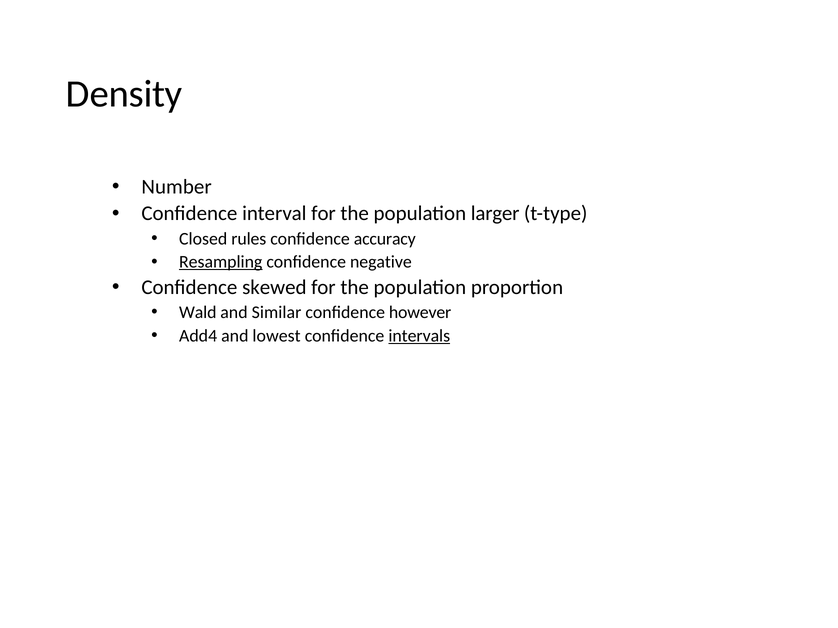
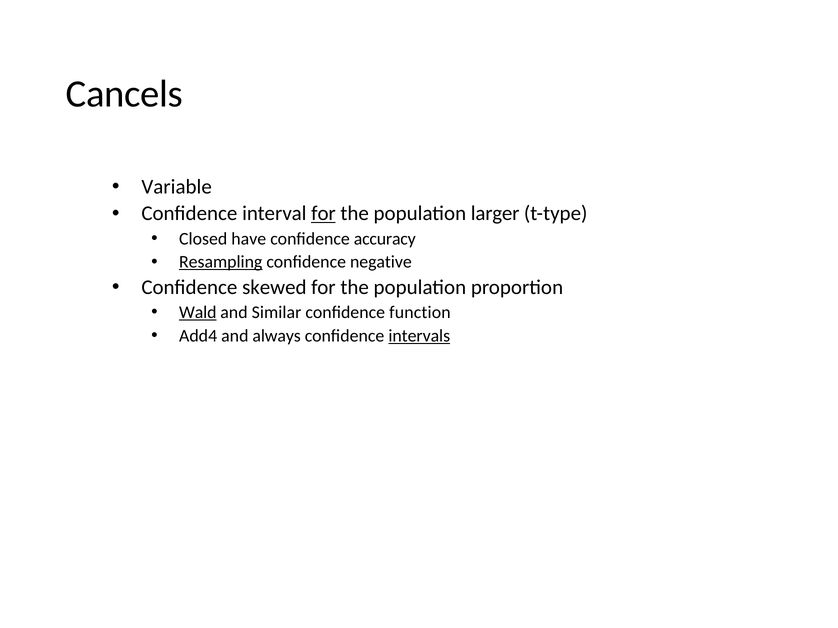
Density: Density -> Cancels
Number: Number -> Variable
for at (323, 214) underline: none -> present
rules: rules -> have
Wald underline: none -> present
however: however -> function
lowest: lowest -> always
